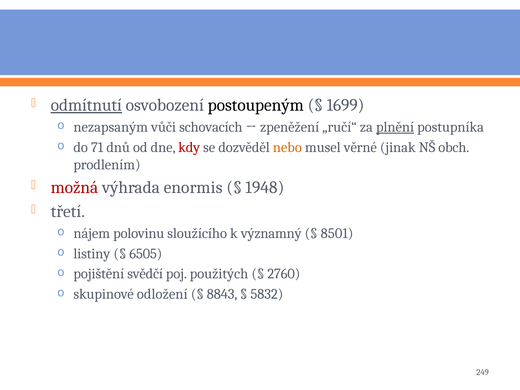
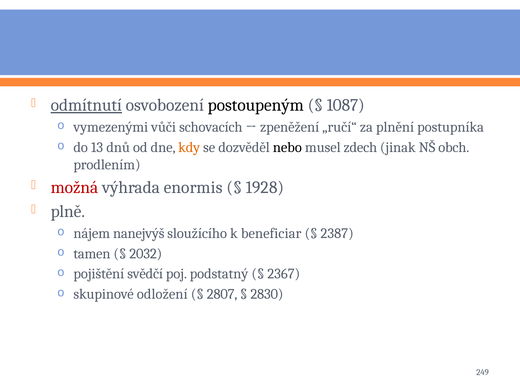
1699: 1699 -> 1087
nezapsaným: nezapsaným -> vymezenými
plnění underline: present -> none
71: 71 -> 13
kdy colour: red -> orange
nebo colour: orange -> black
věrné: věrné -> zdech
1948: 1948 -> 1928
třetí: třetí -> plně
polovinu: polovinu -> nanejvýš
významný: významný -> beneficiar
8501: 8501 -> 2387
listiny: listiny -> tamen
6505: 6505 -> 2032
použitých: použitých -> podstatný
2760: 2760 -> 2367
8843: 8843 -> 2807
5832: 5832 -> 2830
